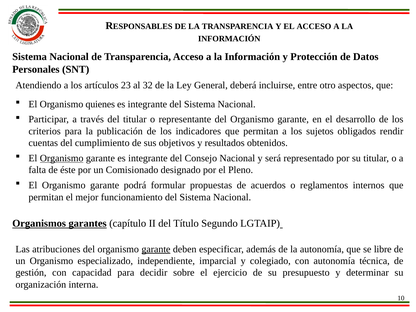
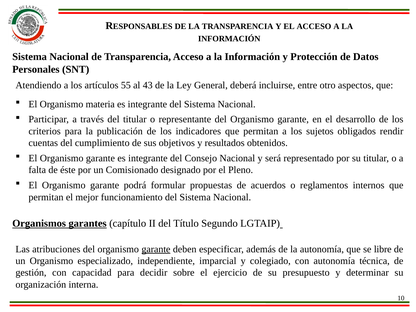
23: 23 -> 55
32: 32 -> 43
quienes: quienes -> materia
Organismo at (62, 158) underline: present -> none
